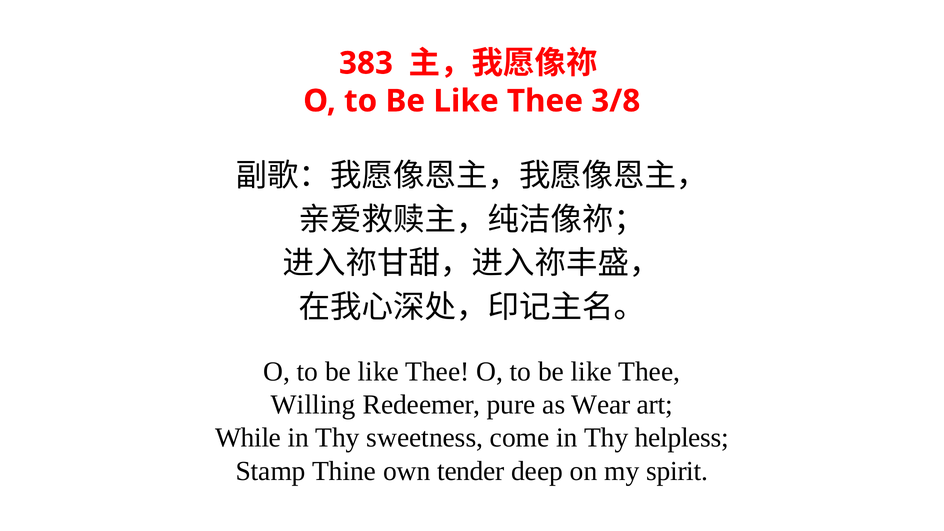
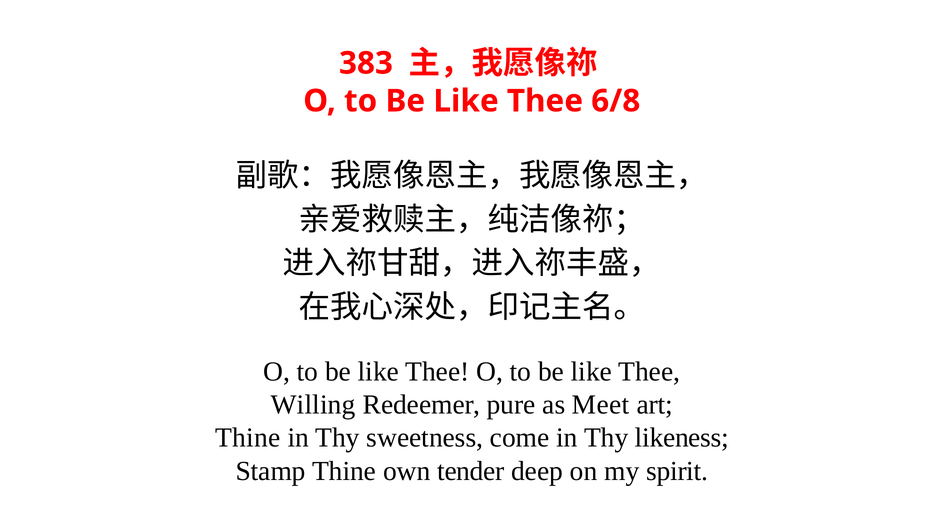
3/8: 3/8 -> 6/8
Wear: Wear -> Meet
While at (248, 438): While -> Thine
helpless: helpless -> likeness
